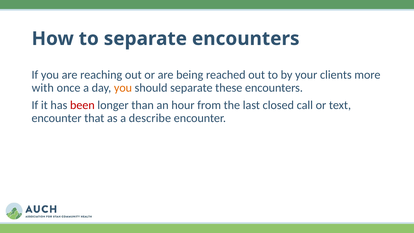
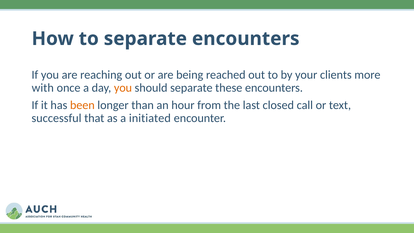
been colour: red -> orange
encounter at (57, 118): encounter -> successful
describe: describe -> initiated
